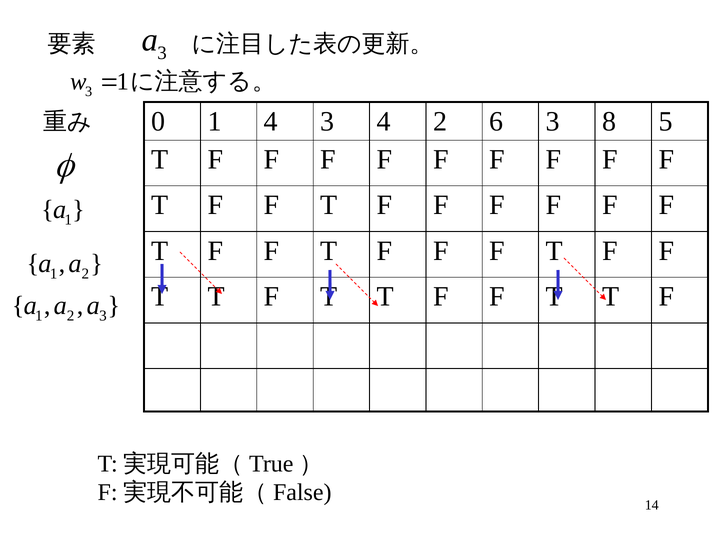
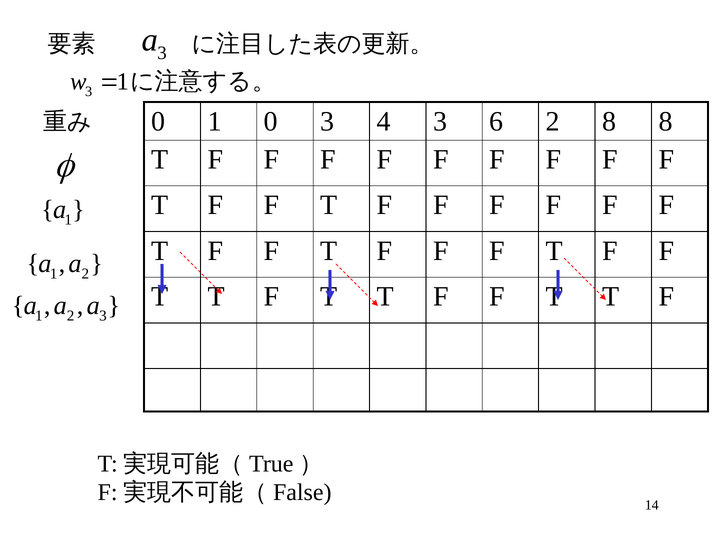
1 4: 4 -> 0
4 2: 2 -> 3
6 3: 3 -> 2
8 5: 5 -> 8
